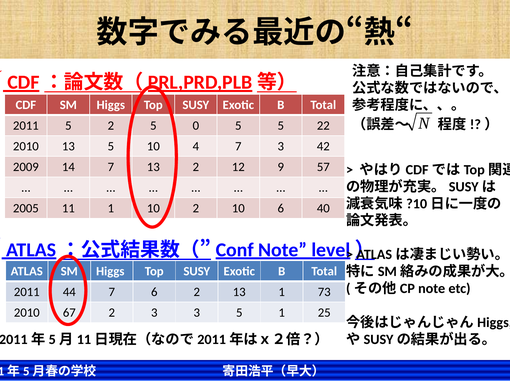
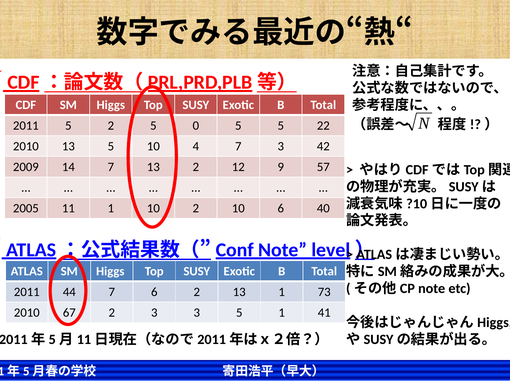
25: 25 -> 41
